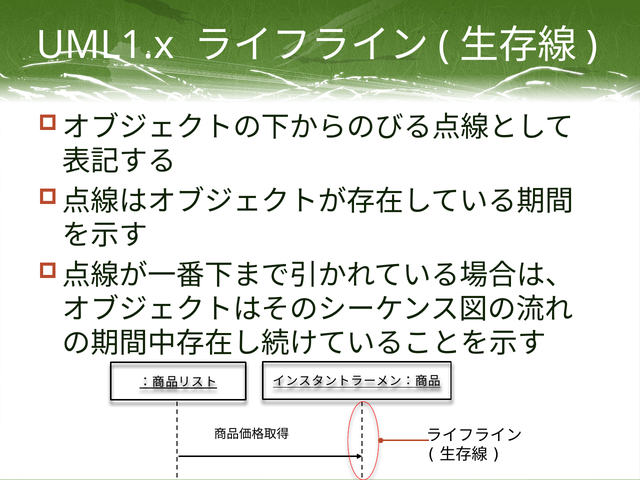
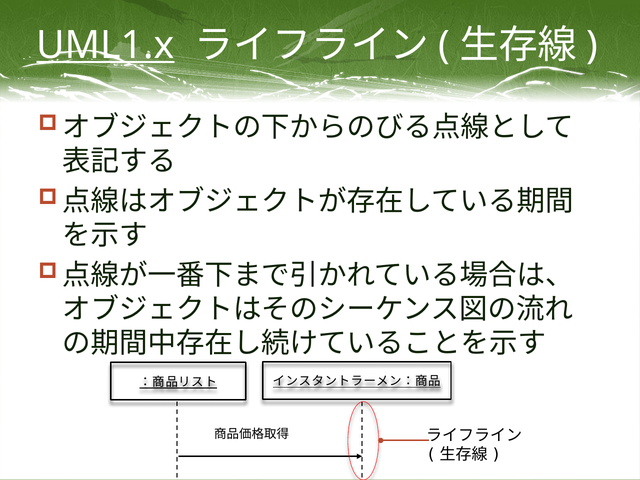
UML1.x underline: none -> present
